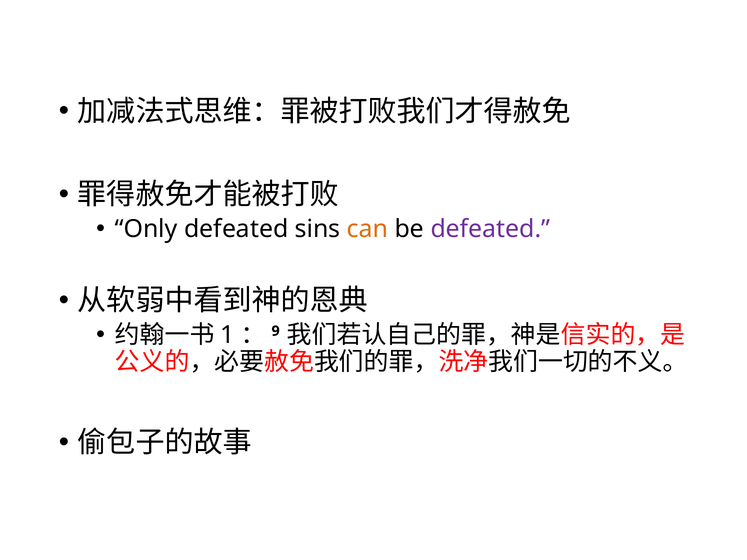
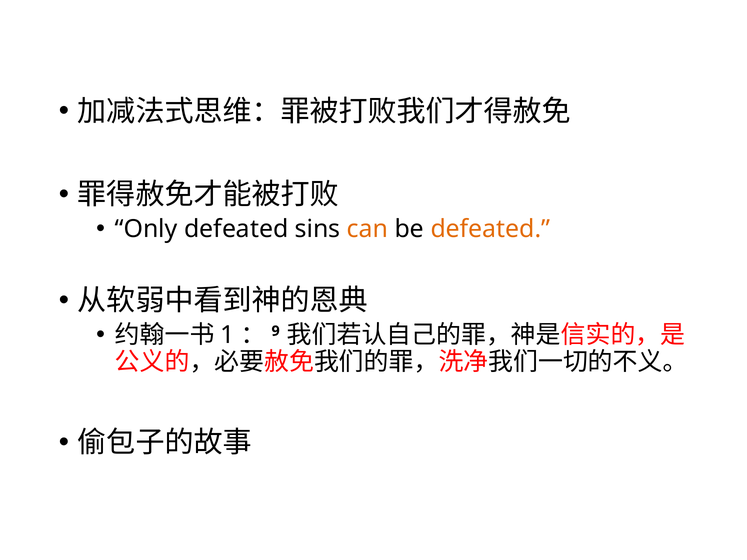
defeated at (490, 229) colour: purple -> orange
